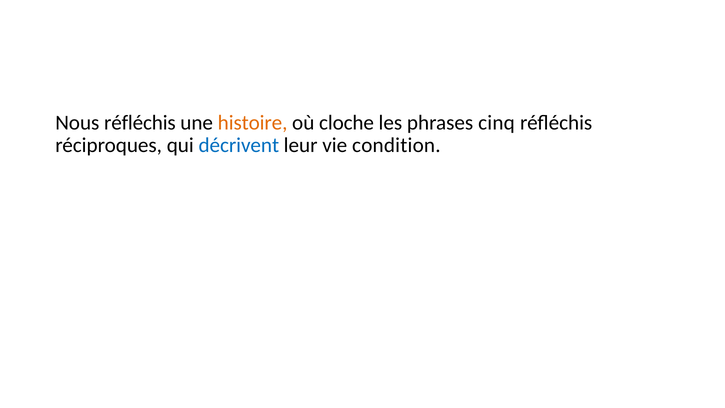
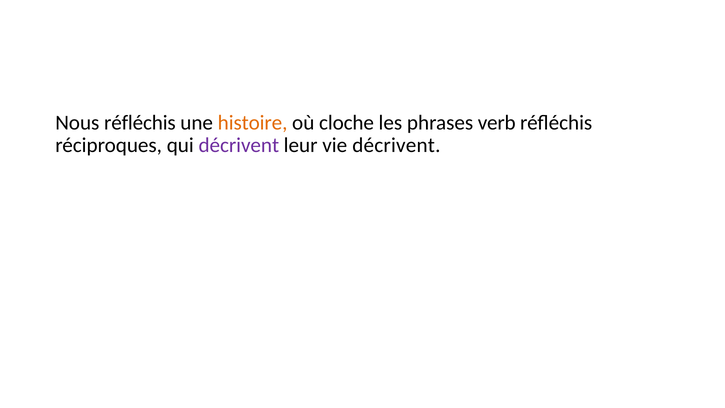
cinq: cinq -> verb
décrivent at (239, 145) colour: blue -> purple
vie condition: condition -> décrivent
